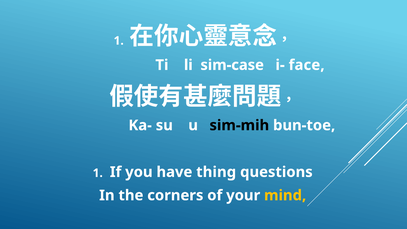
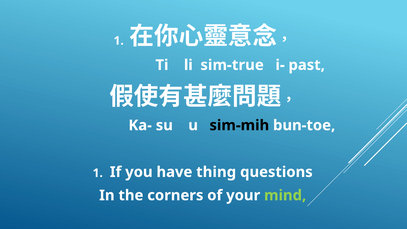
sim-case: sim-case -> sim-true
face: face -> past
mind colour: yellow -> light green
